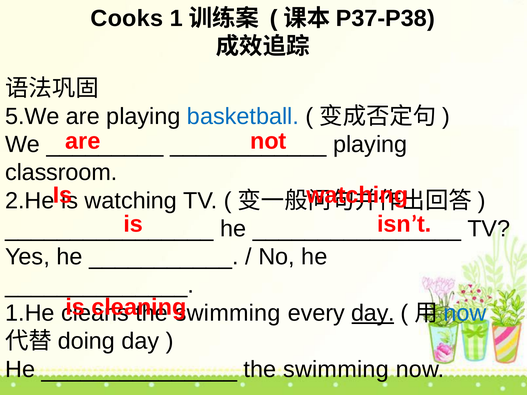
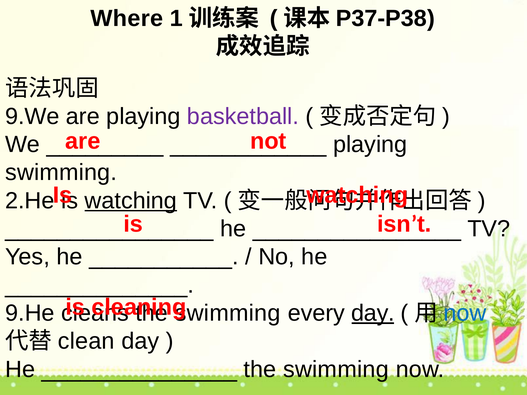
Cooks: Cooks -> Where
5.We: 5.We -> 9.We
basketball colour: blue -> purple
classroom at (61, 173): classroom -> swimming
watching at (131, 201) underline: none -> present
1.He: 1.He -> 9.He
doing: doing -> clean
